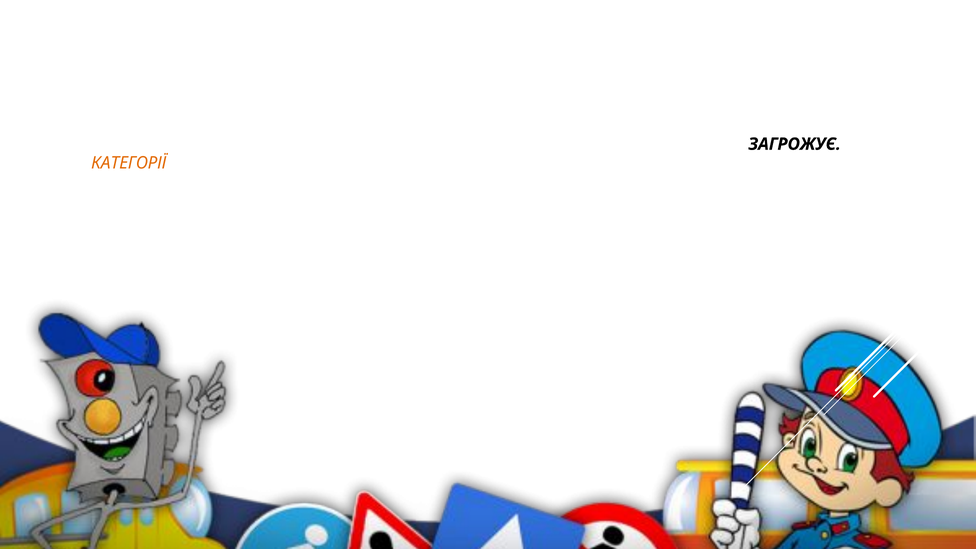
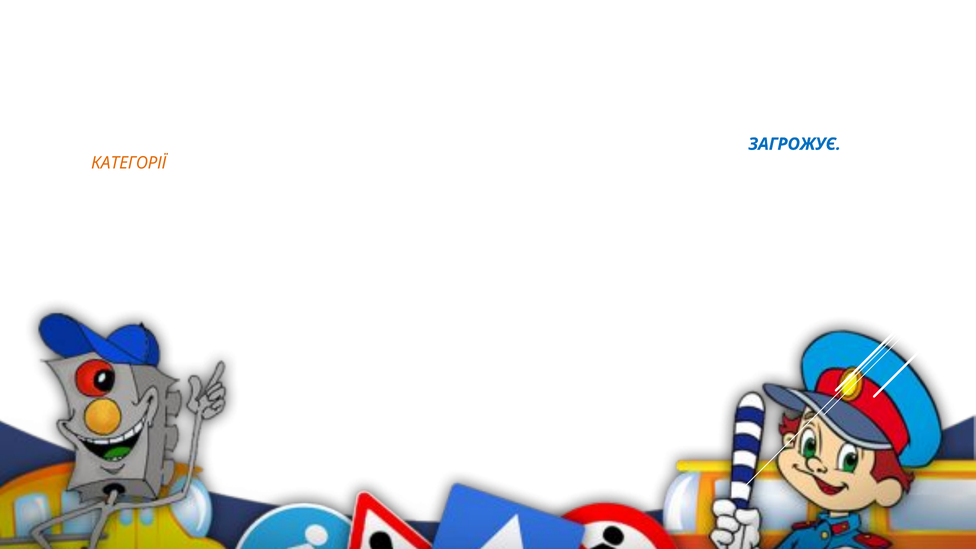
ЗАГРОЖУЄ colour: black -> blue
